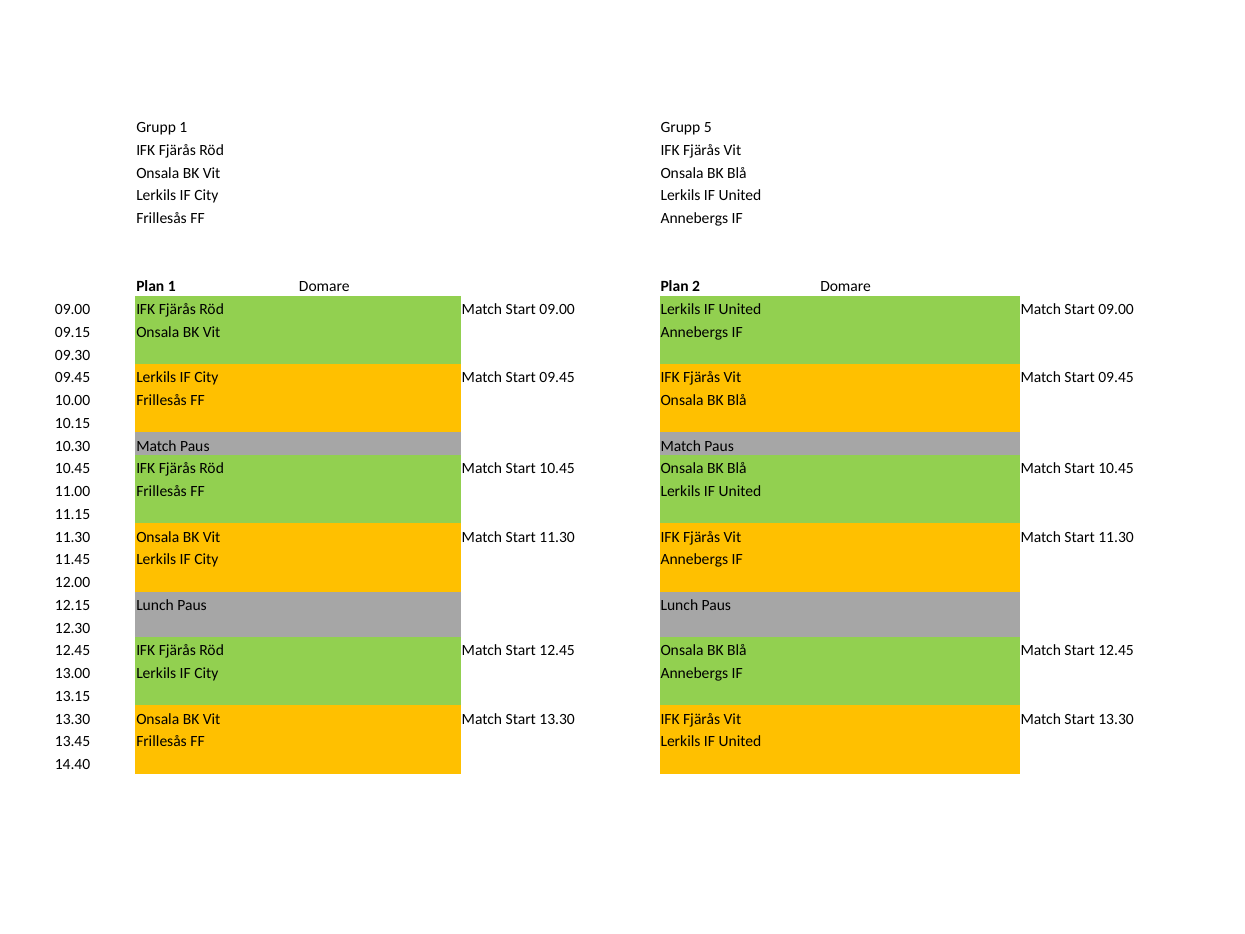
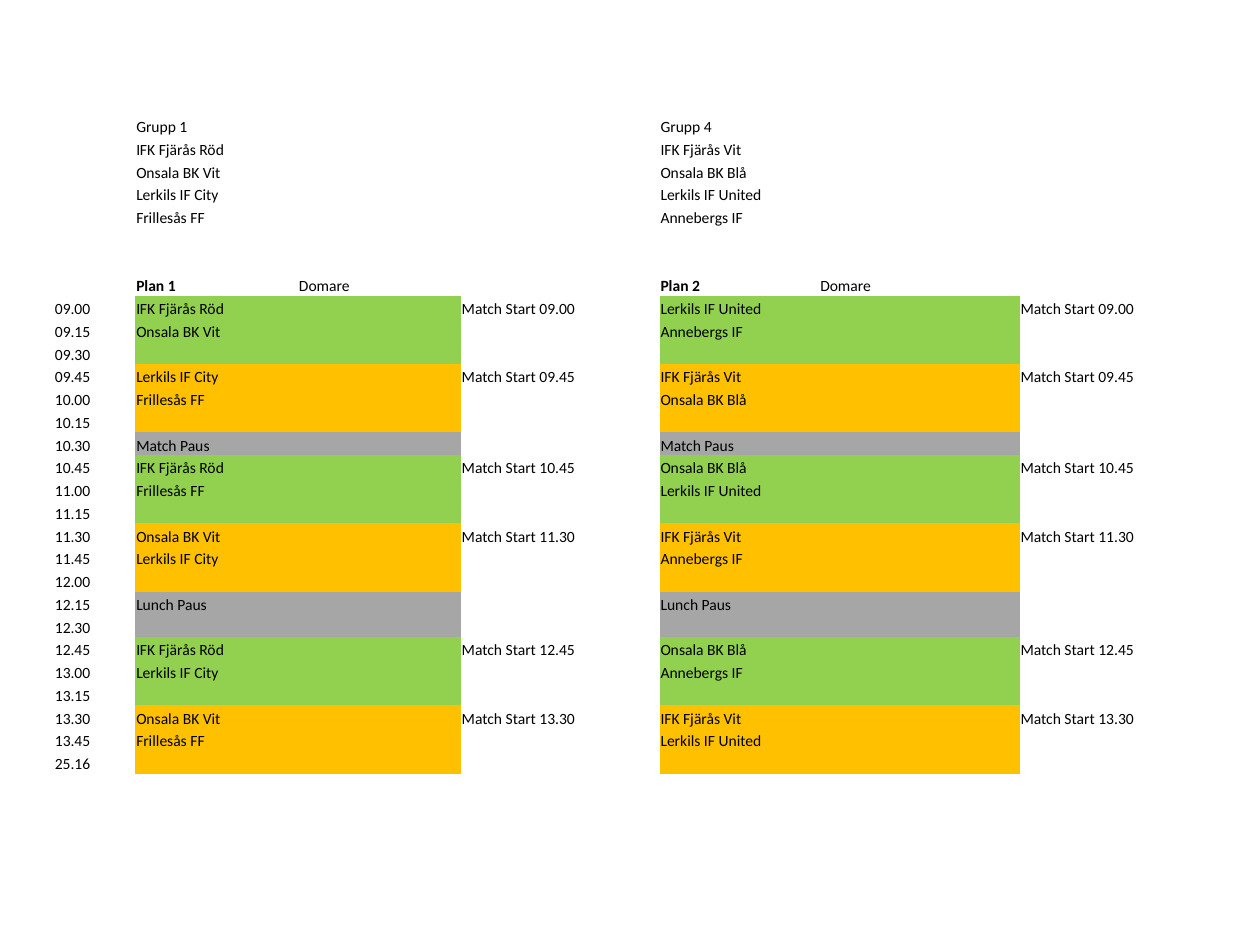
5: 5 -> 4
14.40: 14.40 -> 25.16
